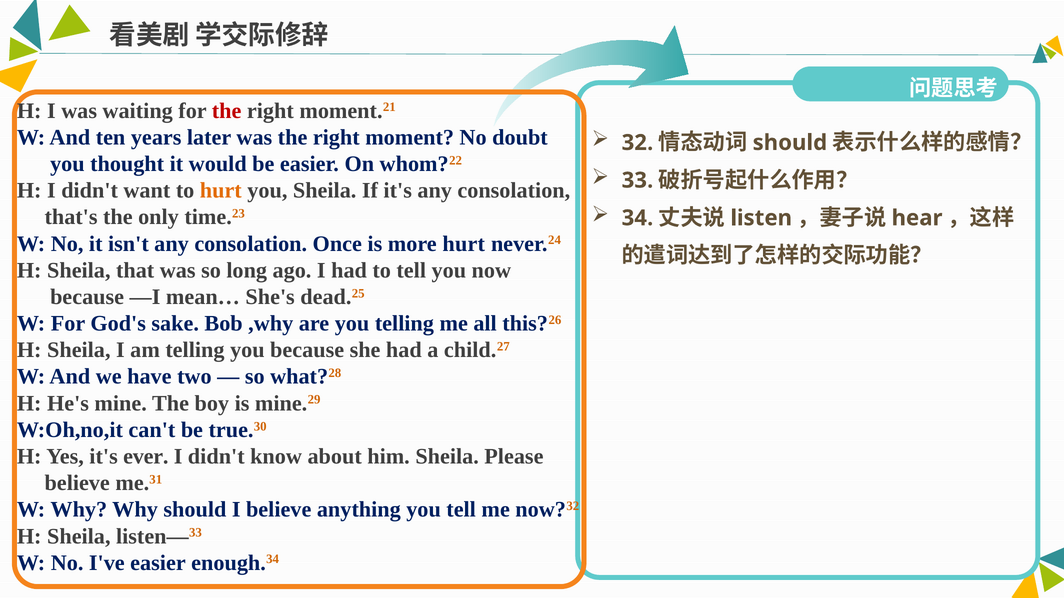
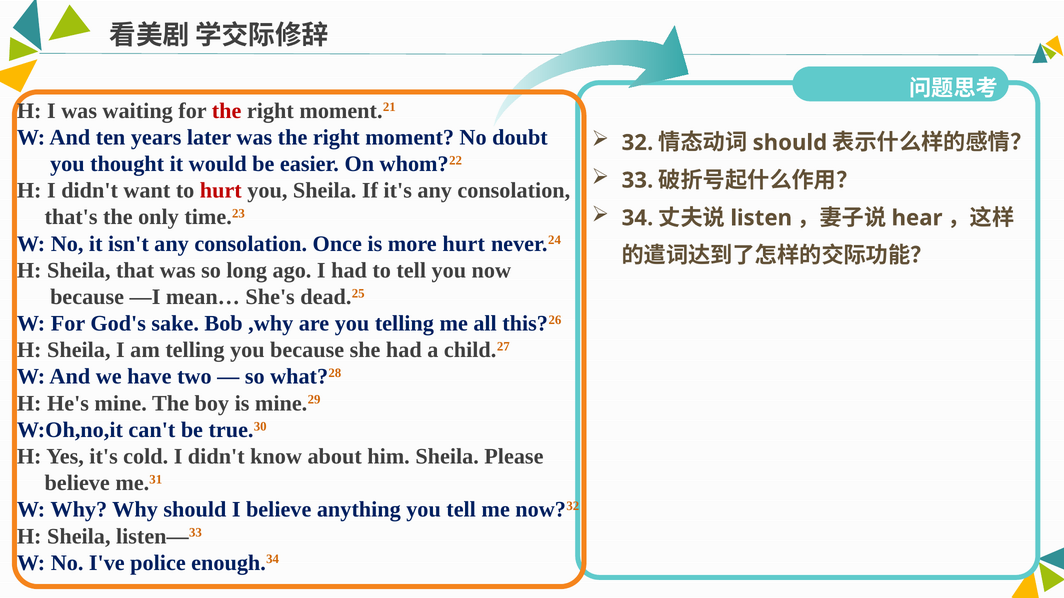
hurt at (221, 191) colour: orange -> red
ever: ever -> cold
I've easier: easier -> police
